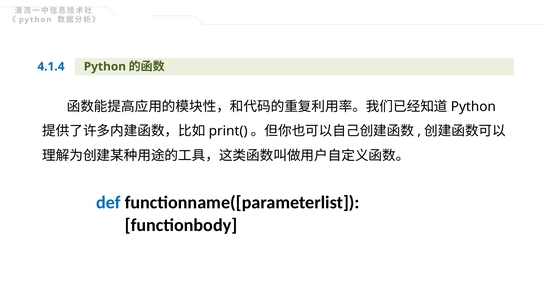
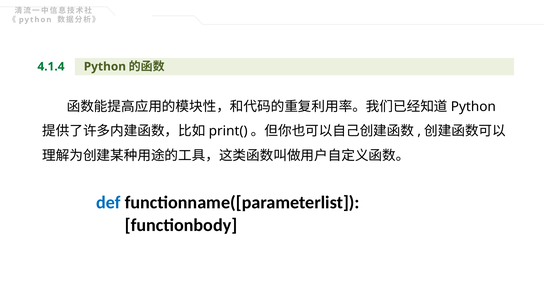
4.1.4 colour: blue -> green
